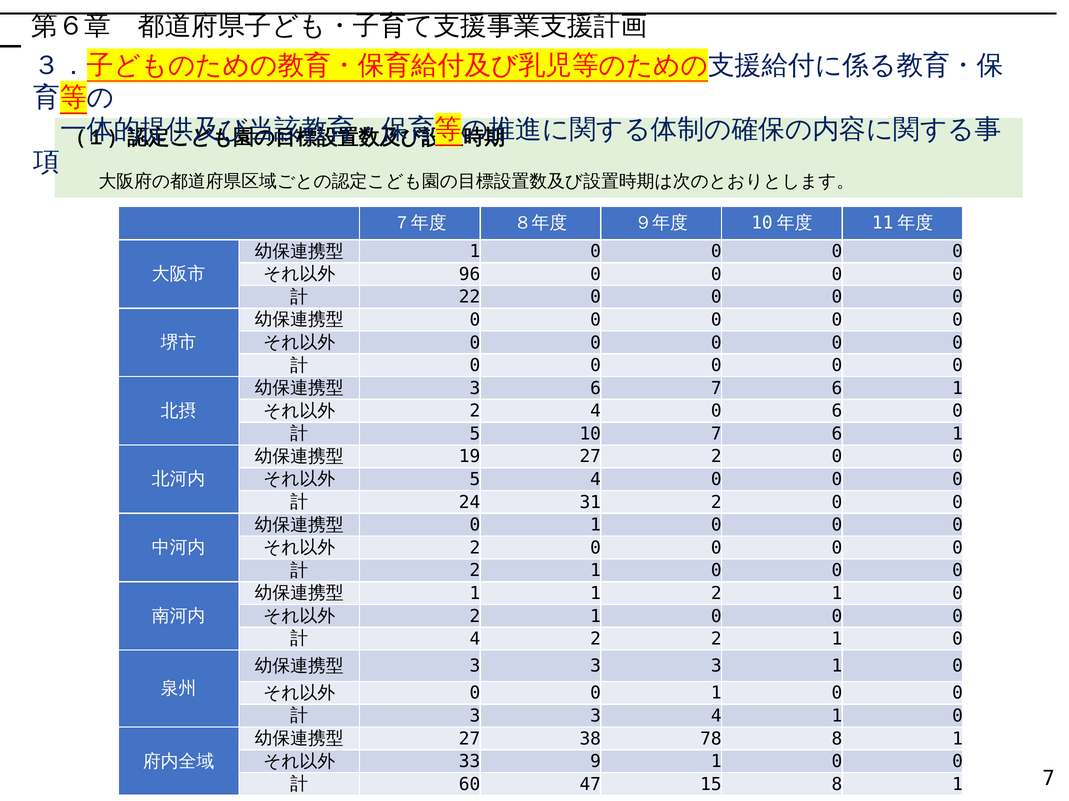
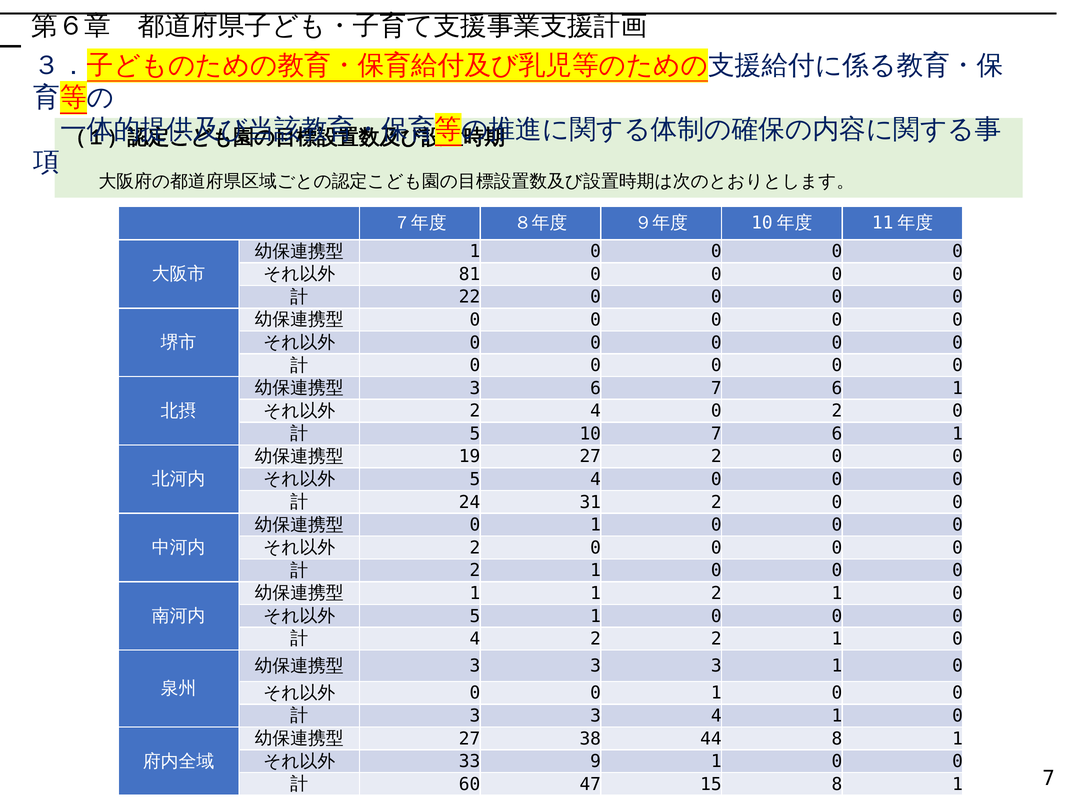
96: 96 -> 81
0 6: 6 -> 2
2 at (475, 617): 2 -> 5
78: 78 -> 44
